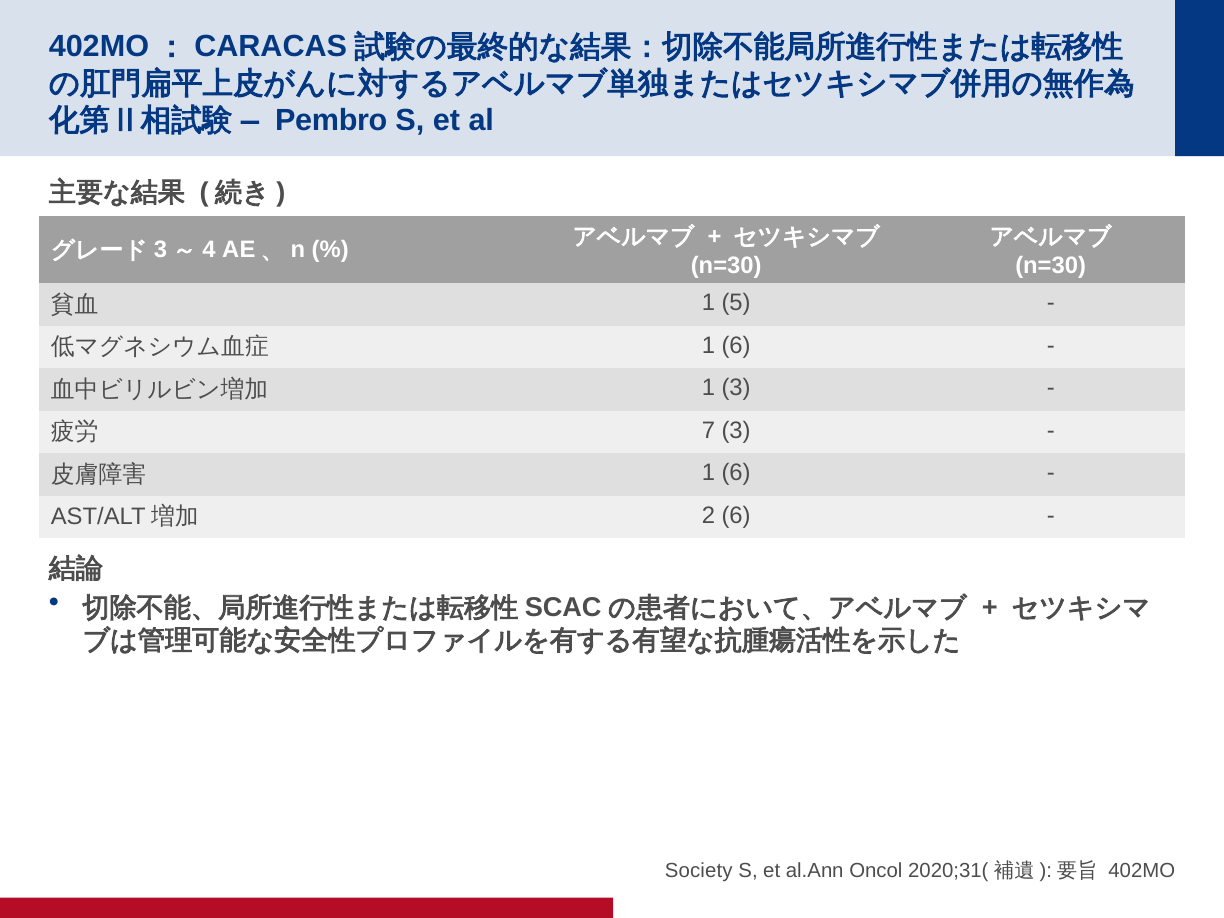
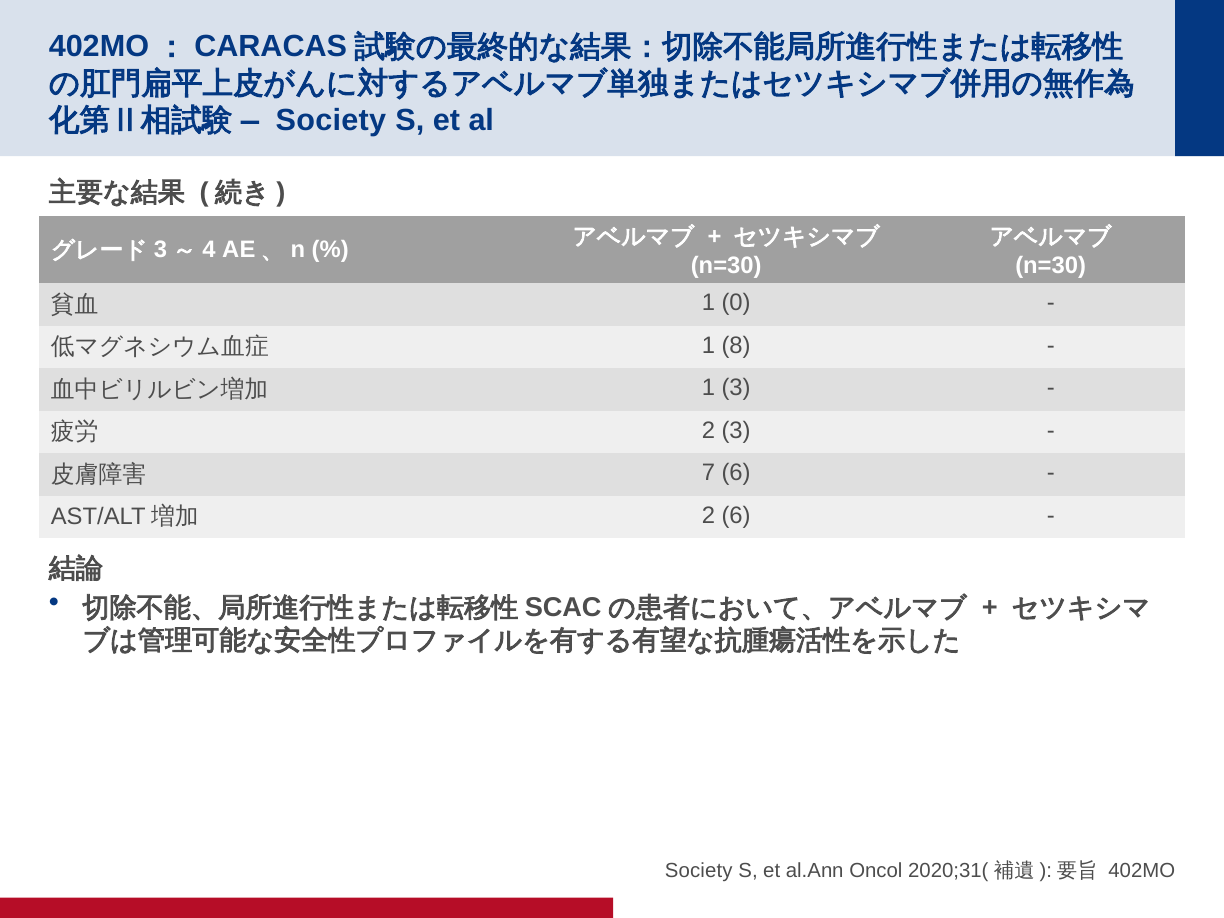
Pembro at (331, 120): Pembro -> Society
5: 5 -> 0
6 at (736, 345): 6 -> 8
7 at (708, 430): 7 -> 2
1 at (708, 473): 1 -> 7
